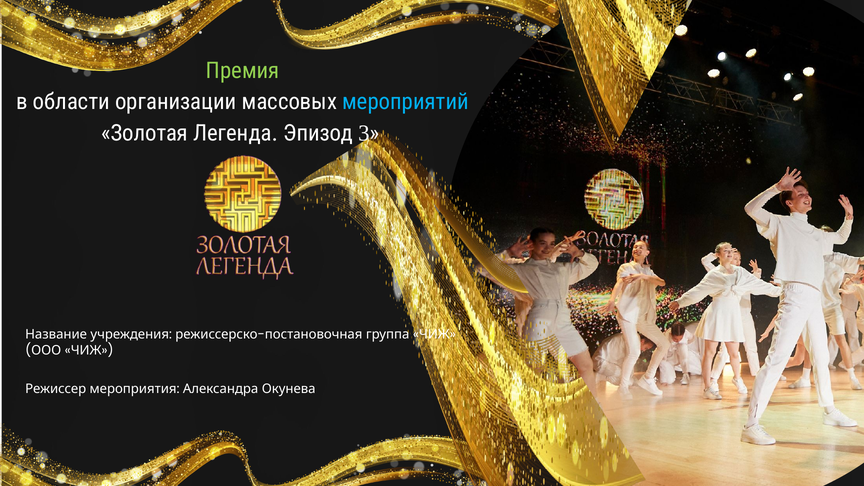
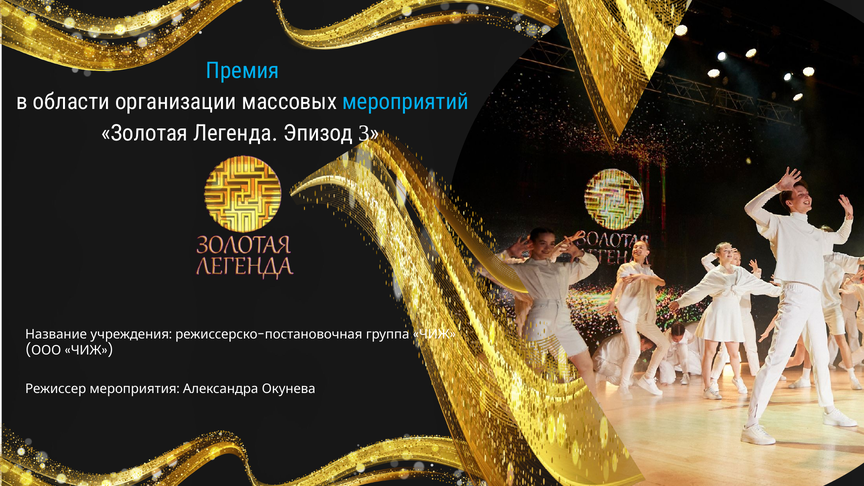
Премия colour: light green -> light blue
